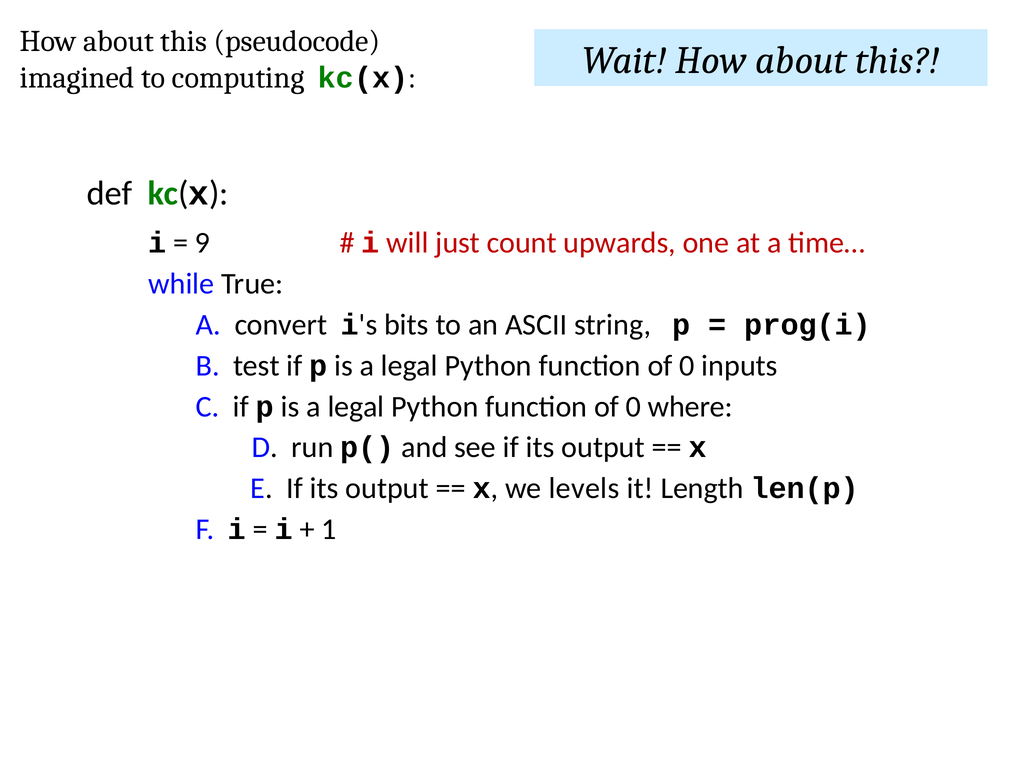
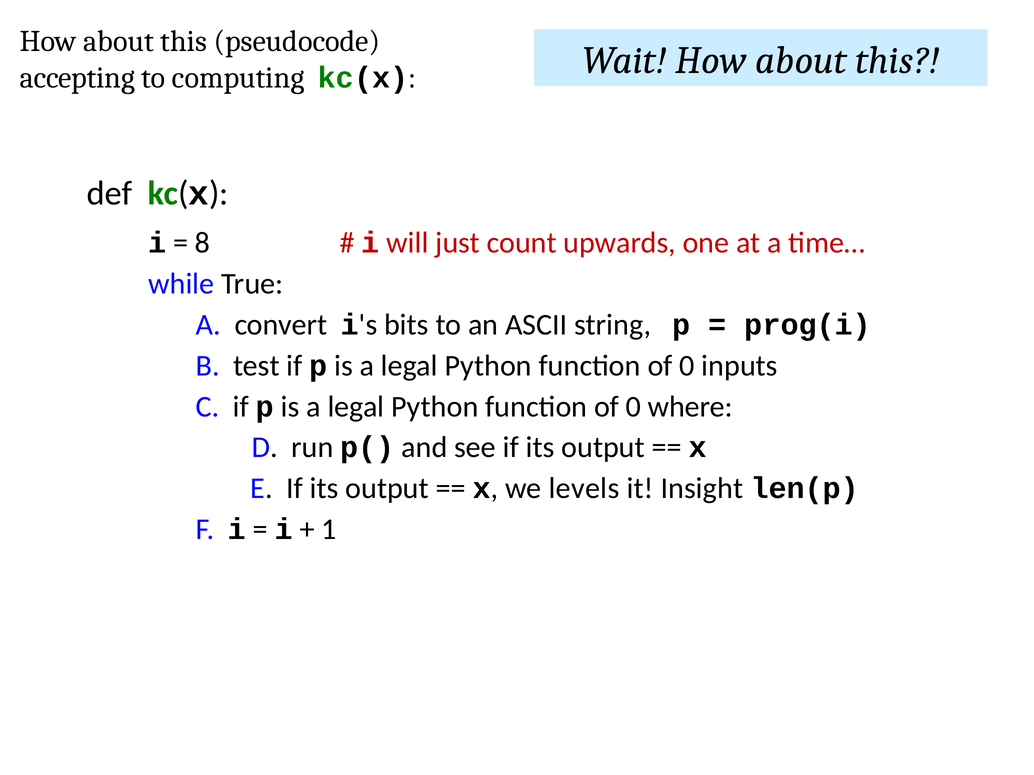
imagined: imagined -> accepting
9: 9 -> 8
Length: Length -> Insight
